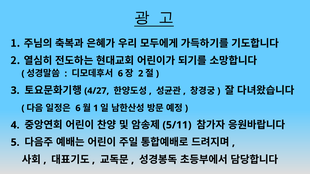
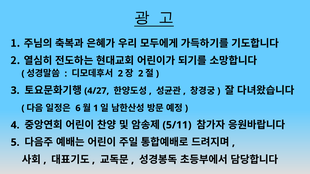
6 at (120, 74): 6 -> 2
